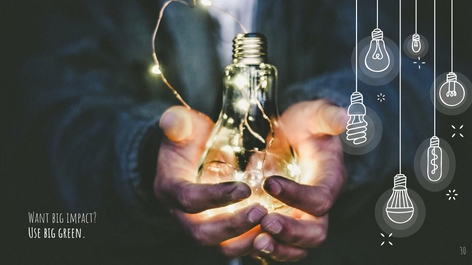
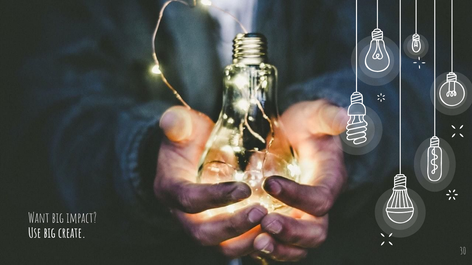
green: green -> create
